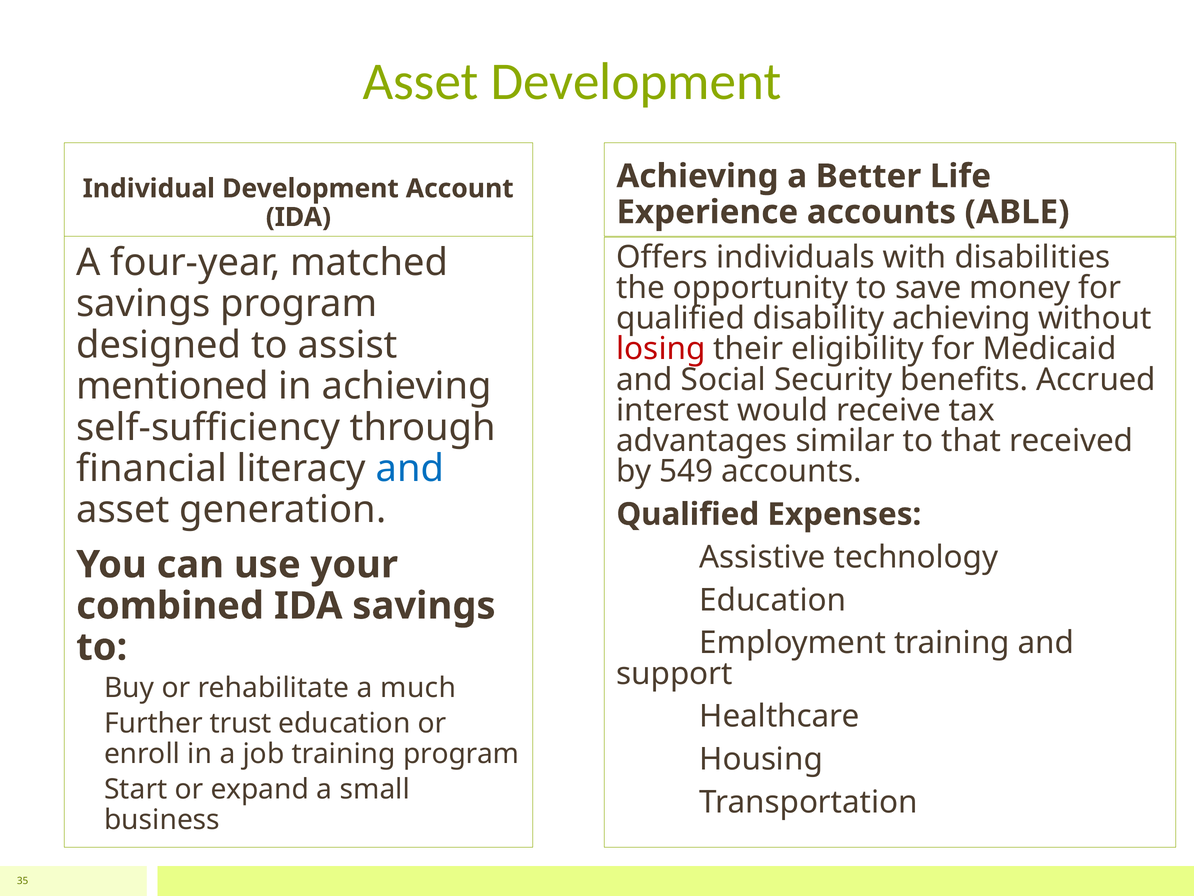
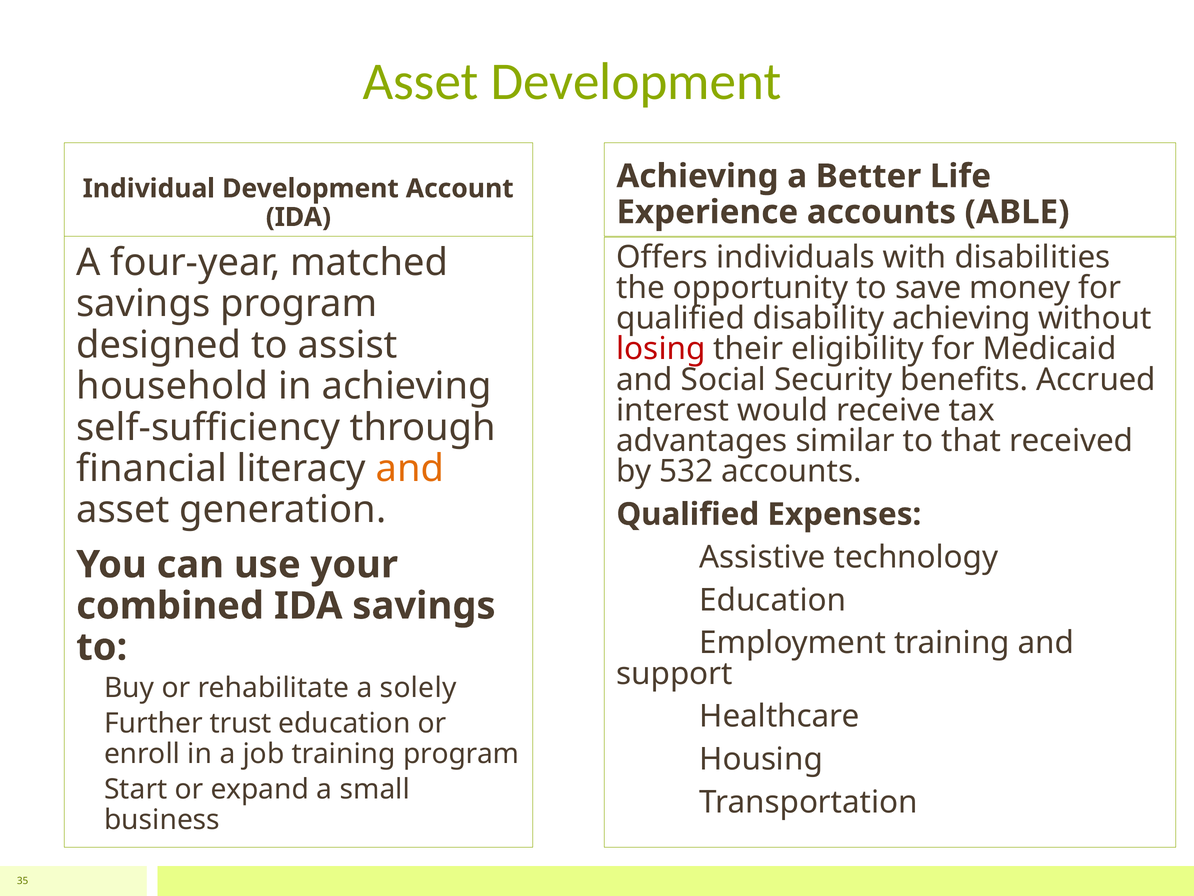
mentioned: mentioned -> household
and at (410, 468) colour: blue -> orange
549: 549 -> 532
much: much -> solely
